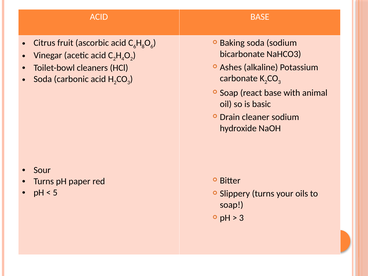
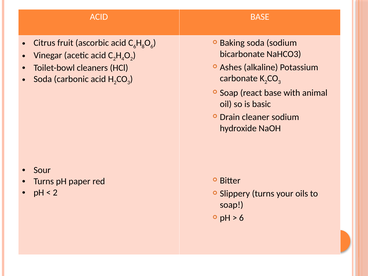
5 at (55, 193): 5 -> 2
3 at (241, 218): 3 -> 6
